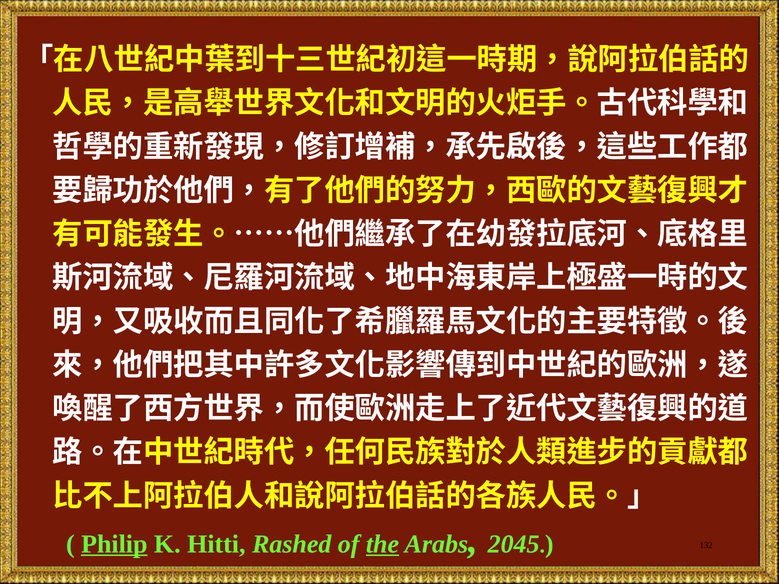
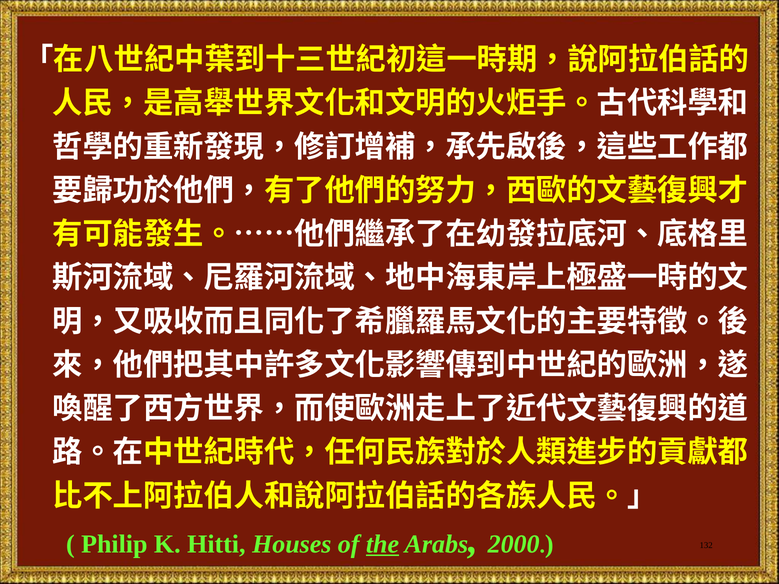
Philip underline: present -> none
Rashed: Rashed -> Houses
2045: 2045 -> 2000
